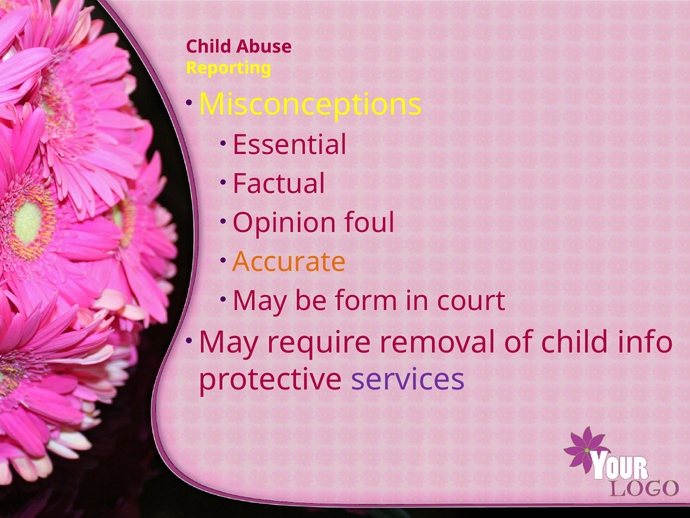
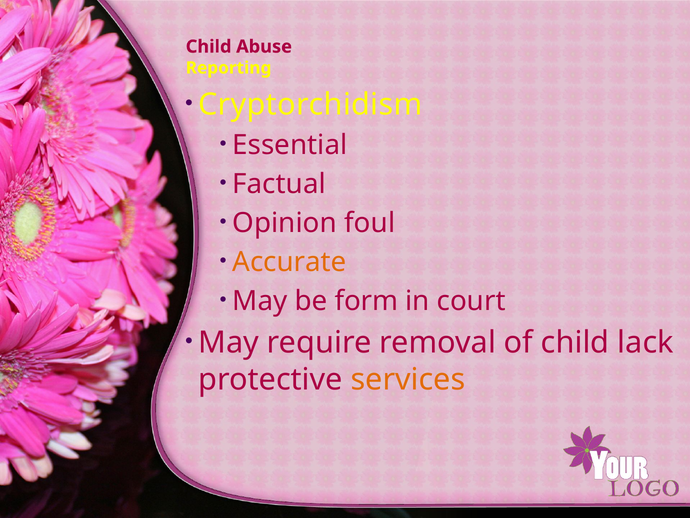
Misconceptions: Misconceptions -> Cryptorchidism
info: info -> lack
services colour: purple -> orange
